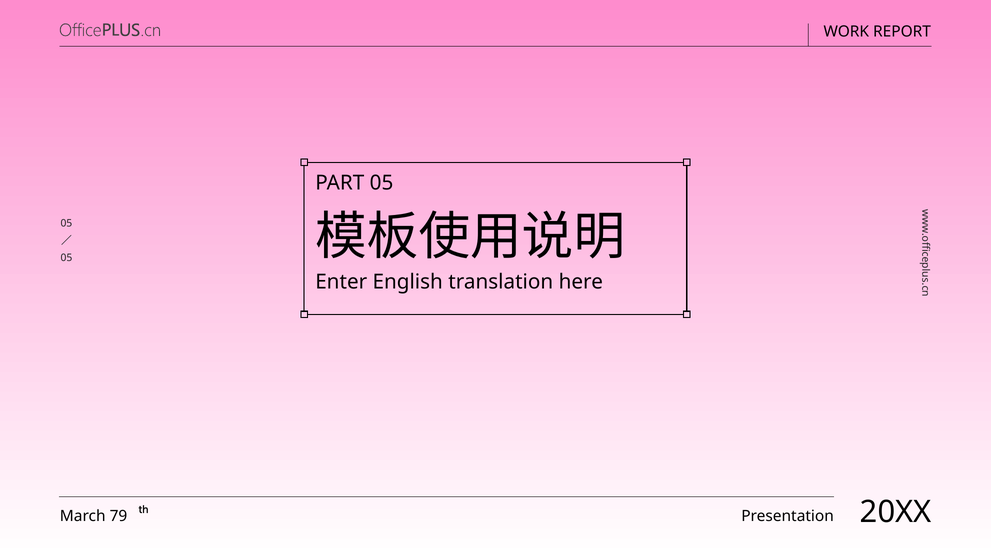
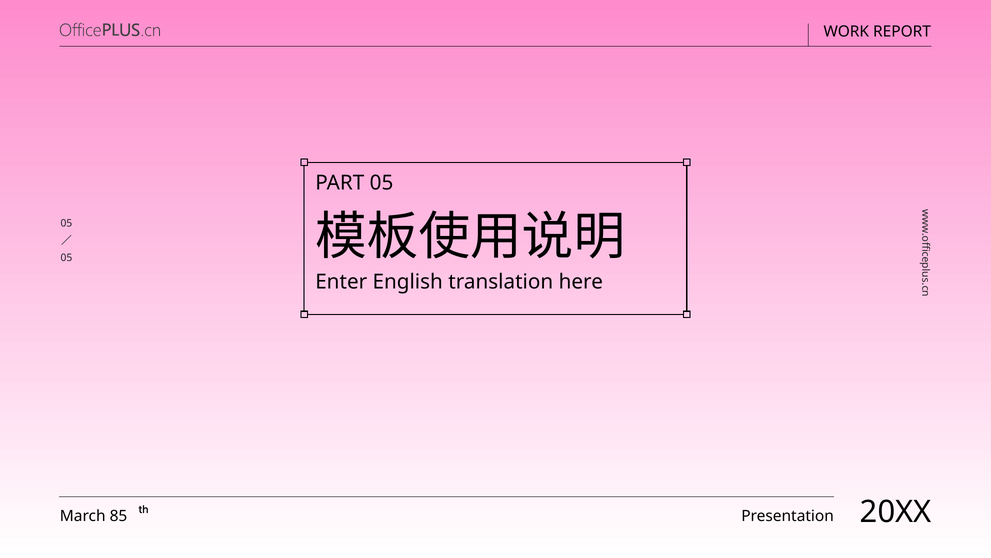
79: 79 -> 85
